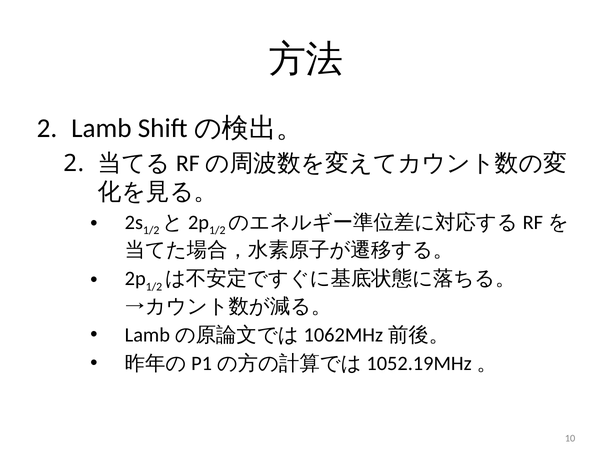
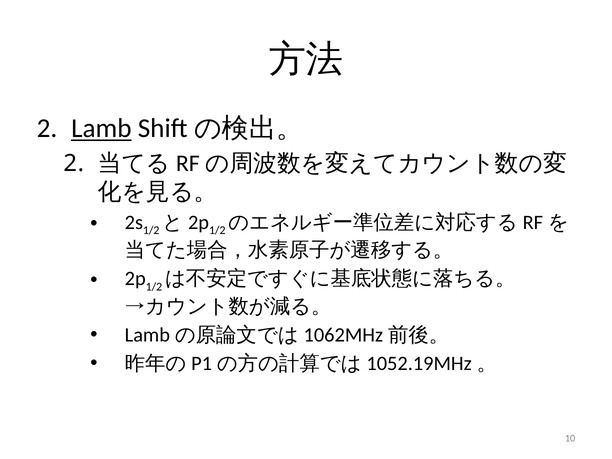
Lamb underline: none -> present
